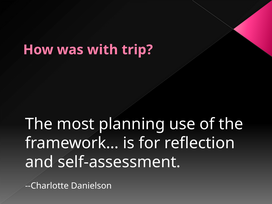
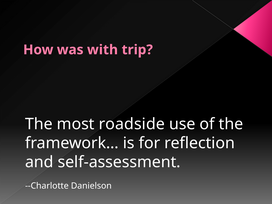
planning: planning -> roadside
